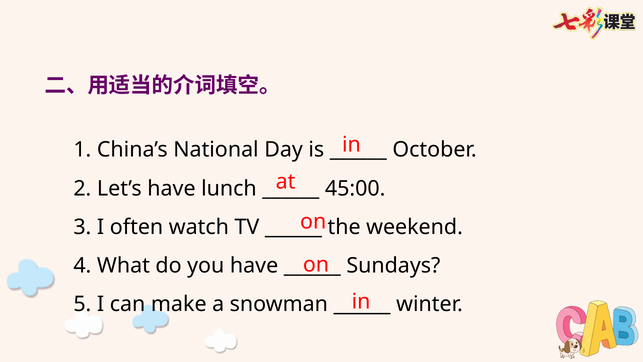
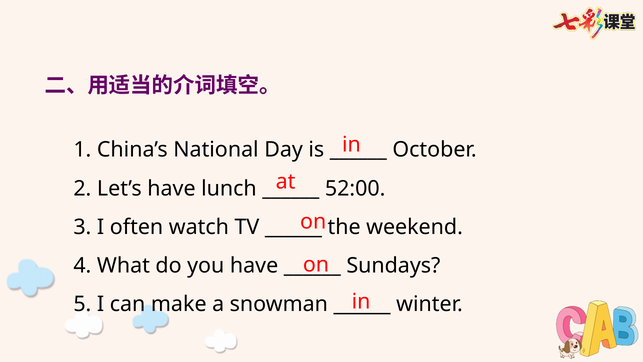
45:00: 45:00 -> 52:00
